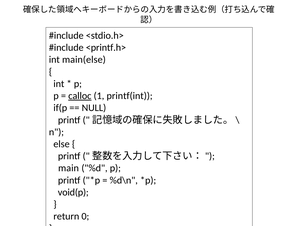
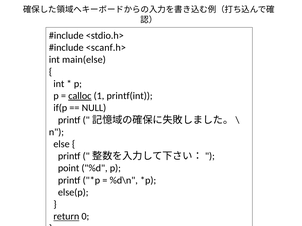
<printf.h>: <printf.h> -> <scanf.h>
main: main -> point
void(p: void(p -> else(p
return underline: none -> present
